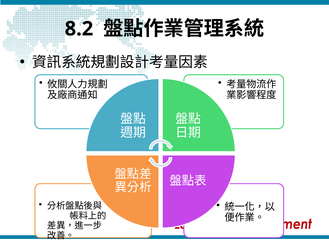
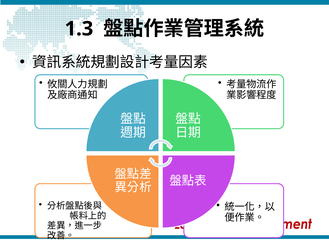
8.2: 8.2 -> 1.3
